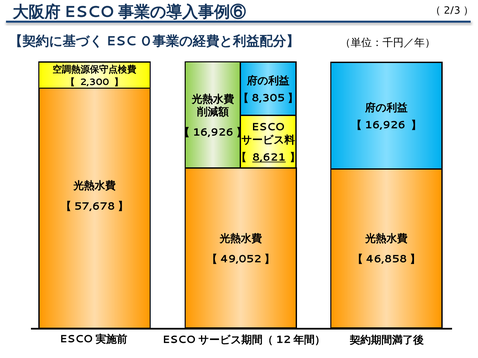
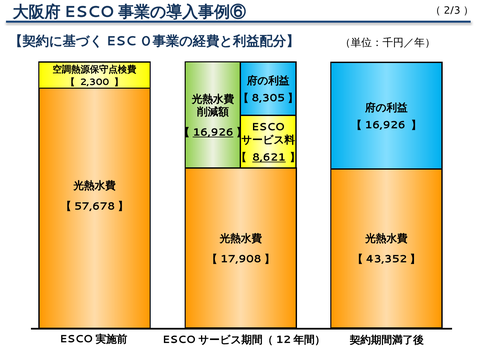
16,926 at (213, 133) underline: none -> present
49,052: 49,052 -> 17,908
46,858: 46,858 -> 43,352
